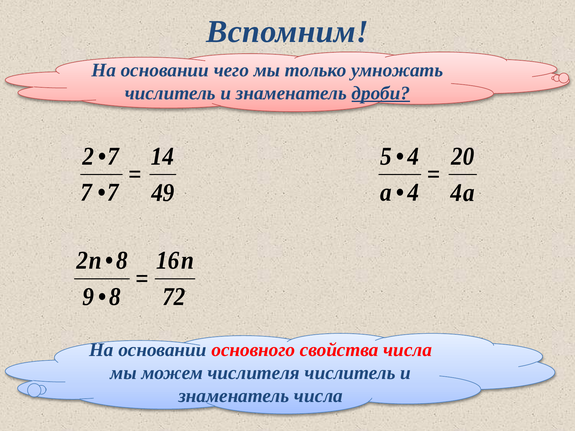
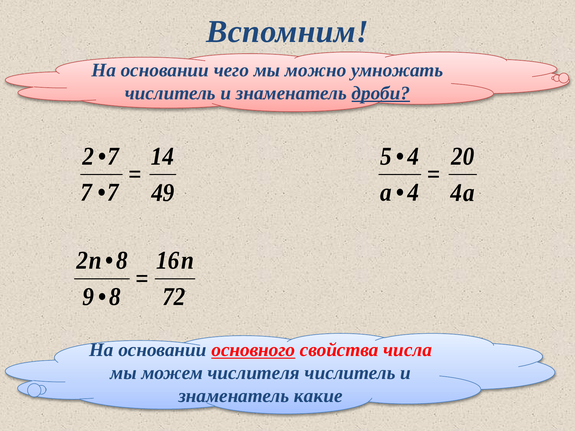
только: только -> можно
основного underline: none -> present
знаменатель числа: числа -> какие
